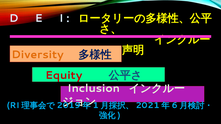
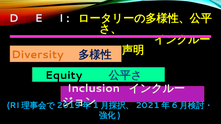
Equity colour: red -> black
